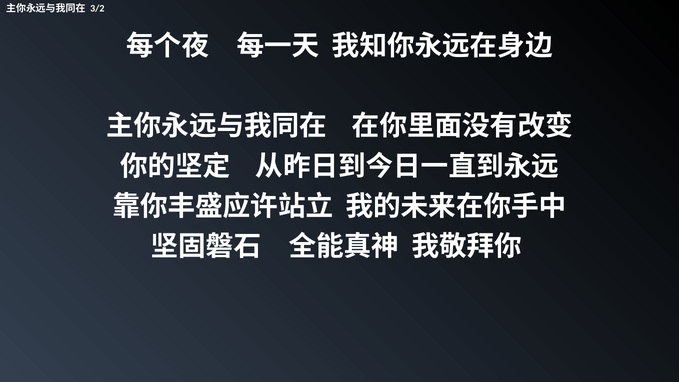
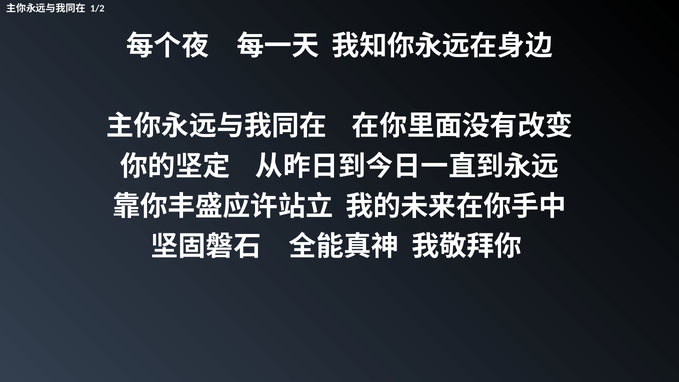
3/2: 3/2 -> 1/2
